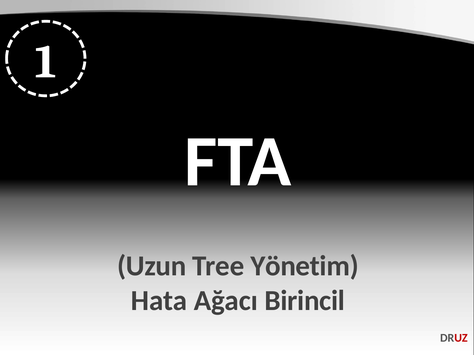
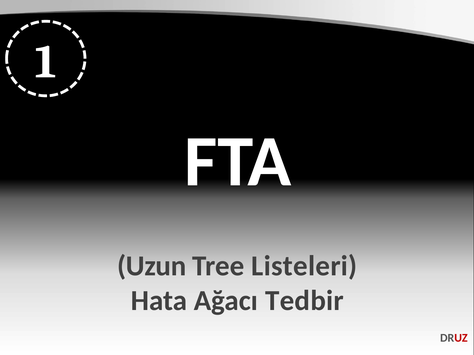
Yönetim: Yönetim -> Listeleri
Birincil: Birincil -> Tedbir
